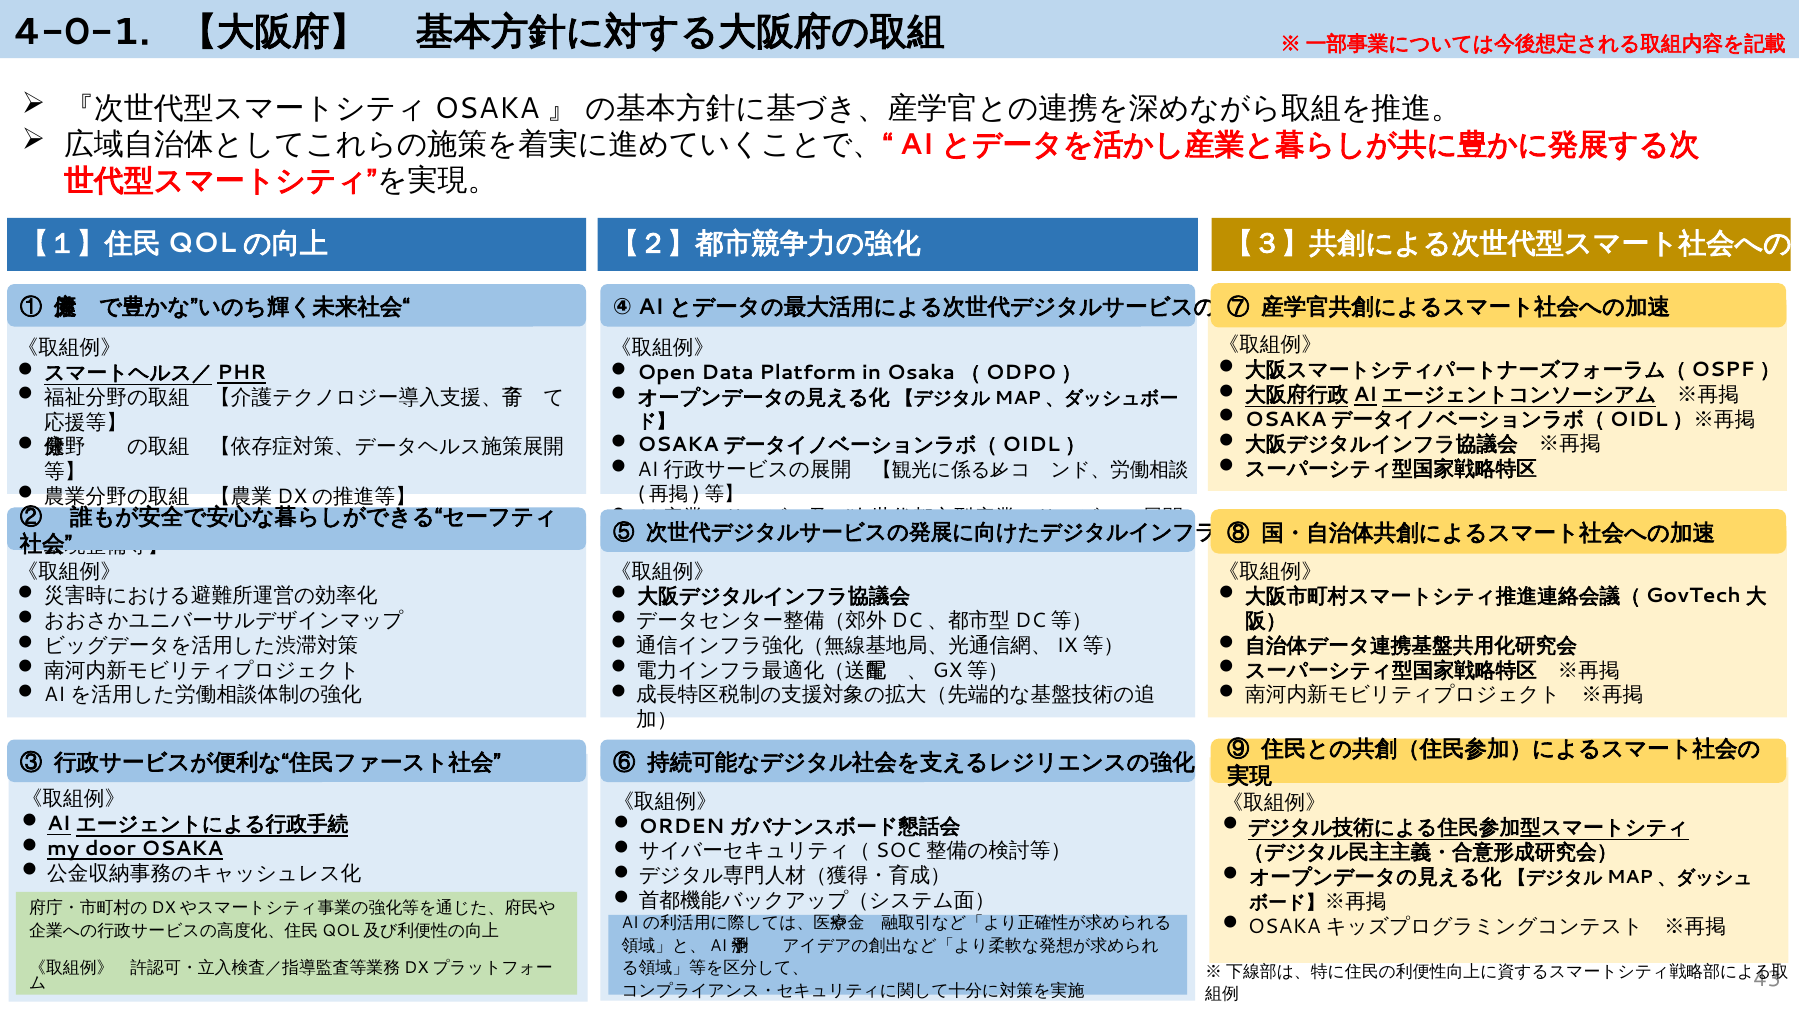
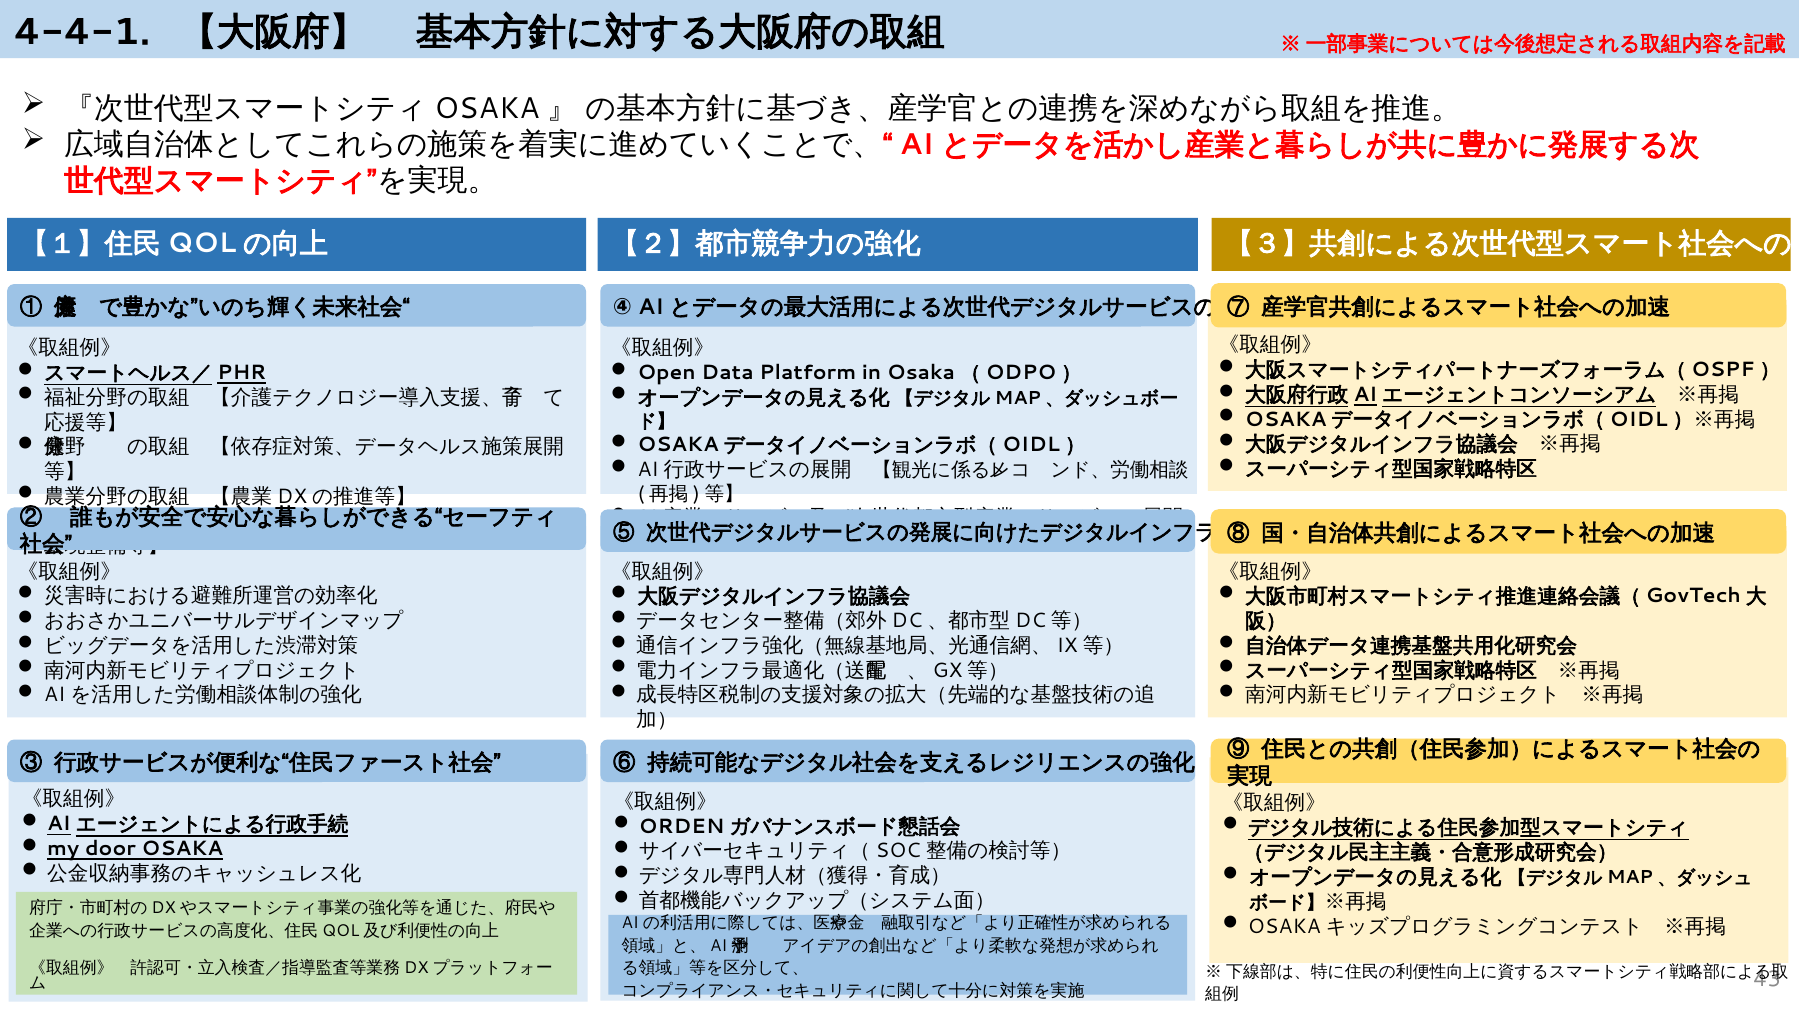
4-0-1: 4-0-1 -> 4-4-1
